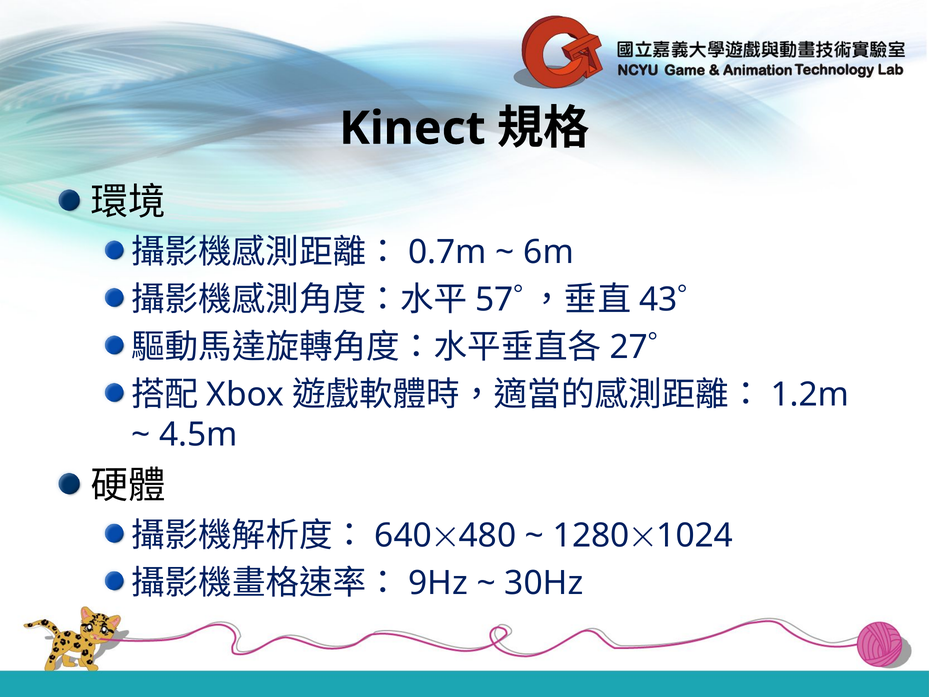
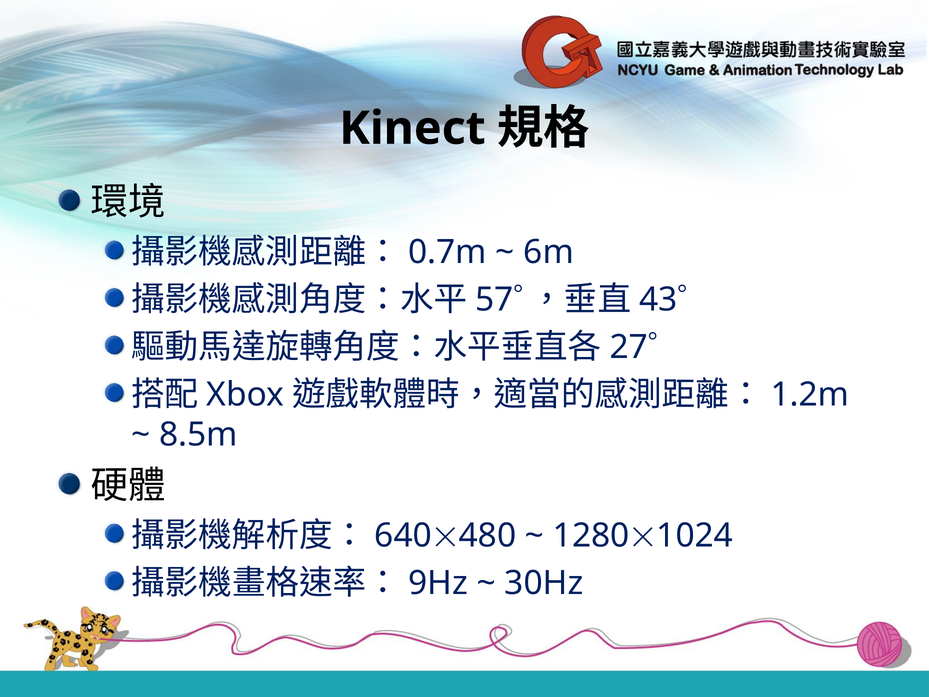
4.5m: 4.5m -> 8.5m
